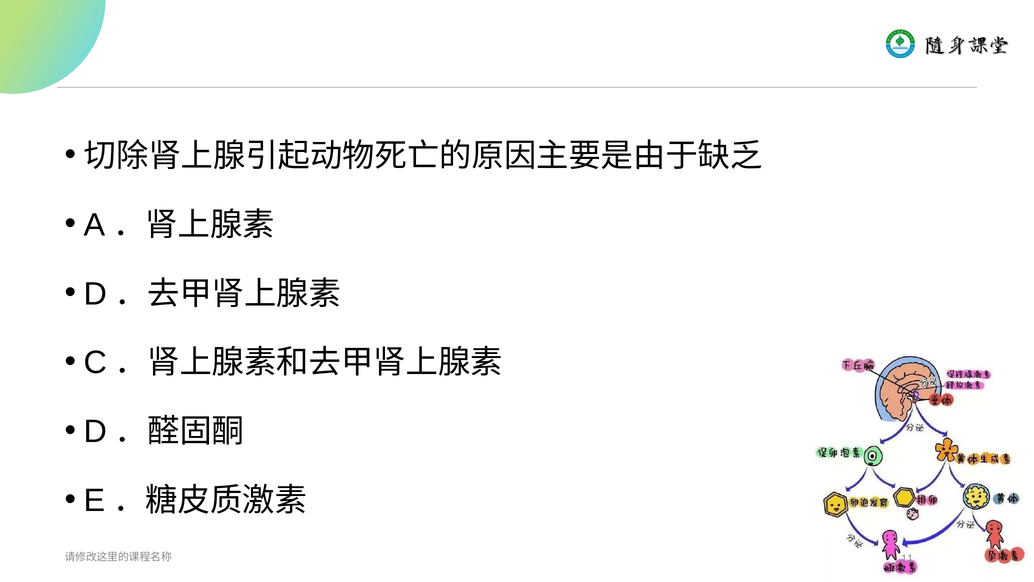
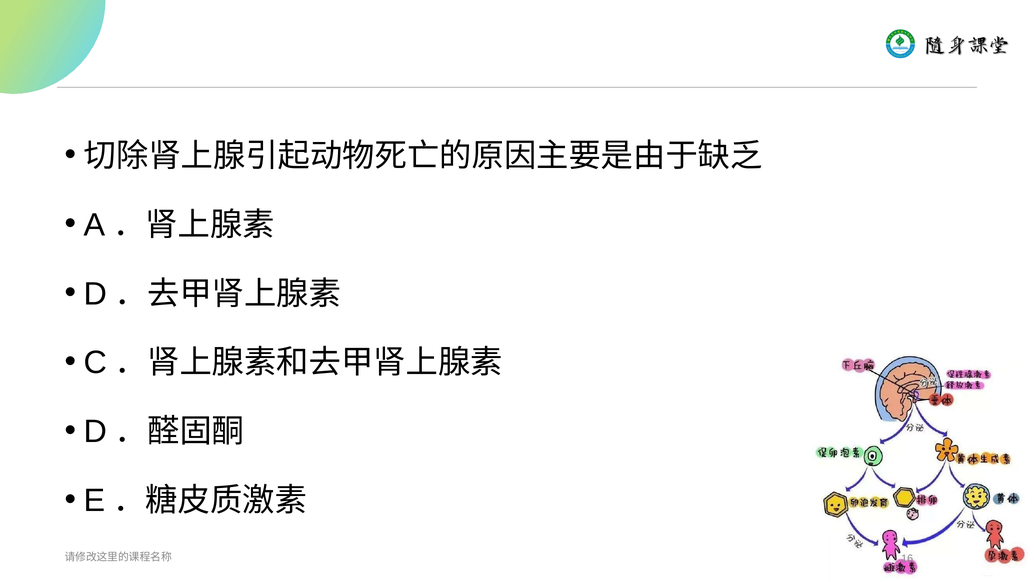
11: 11 -> 16
